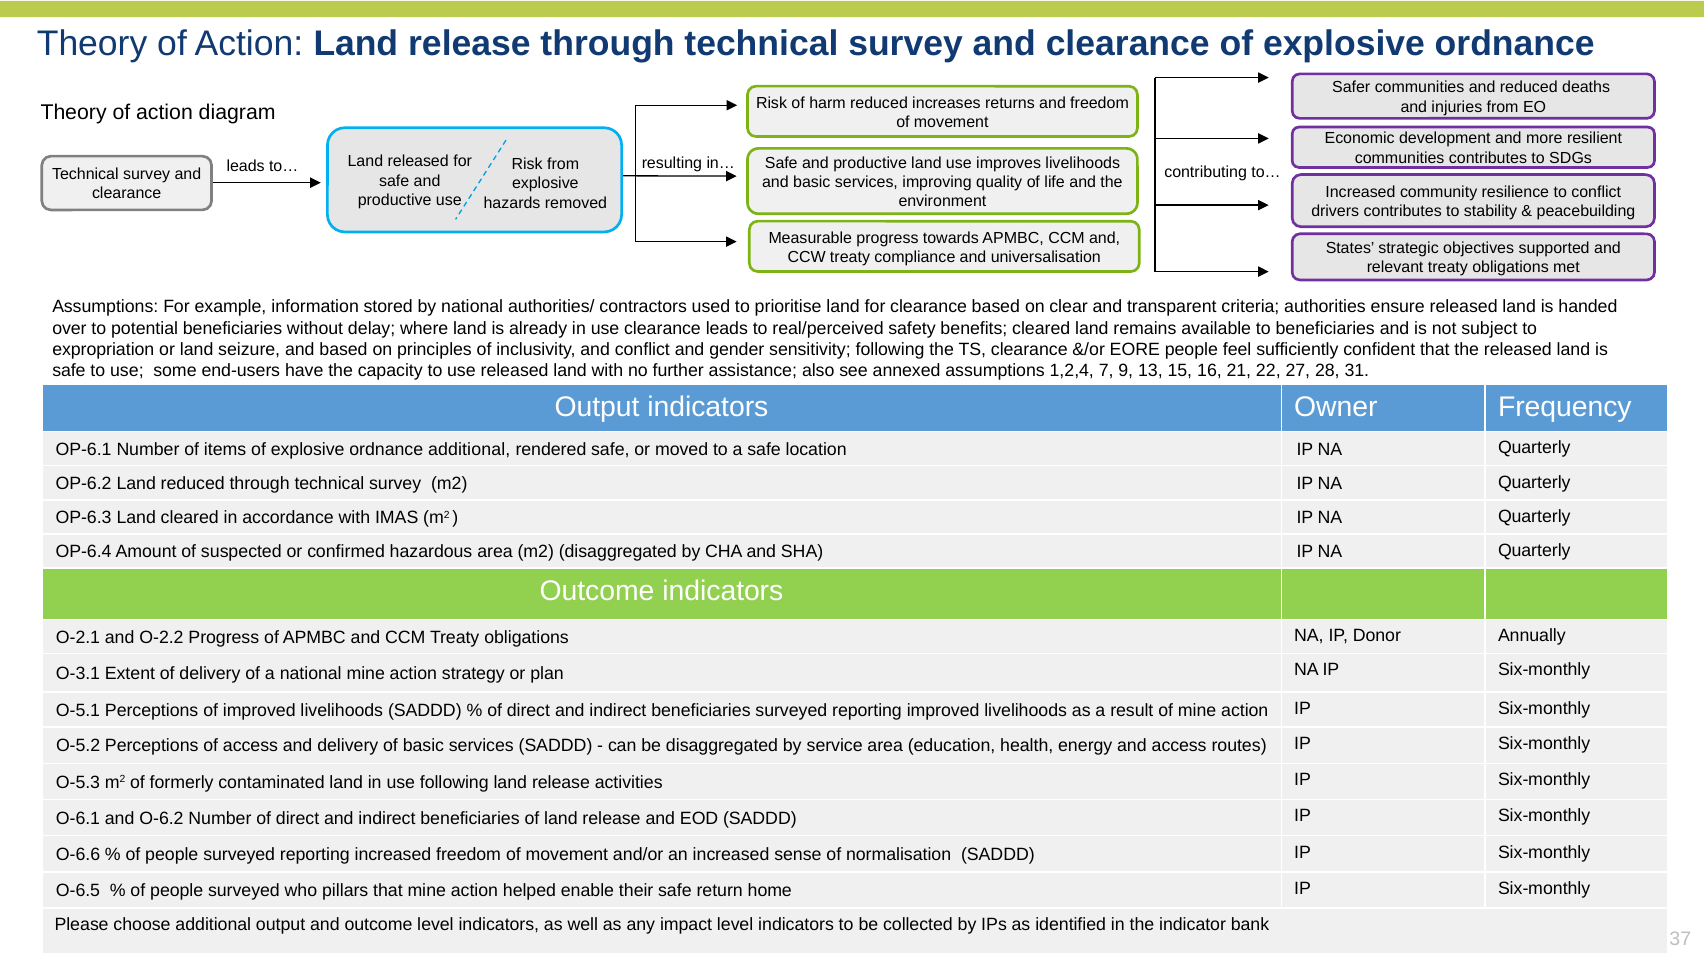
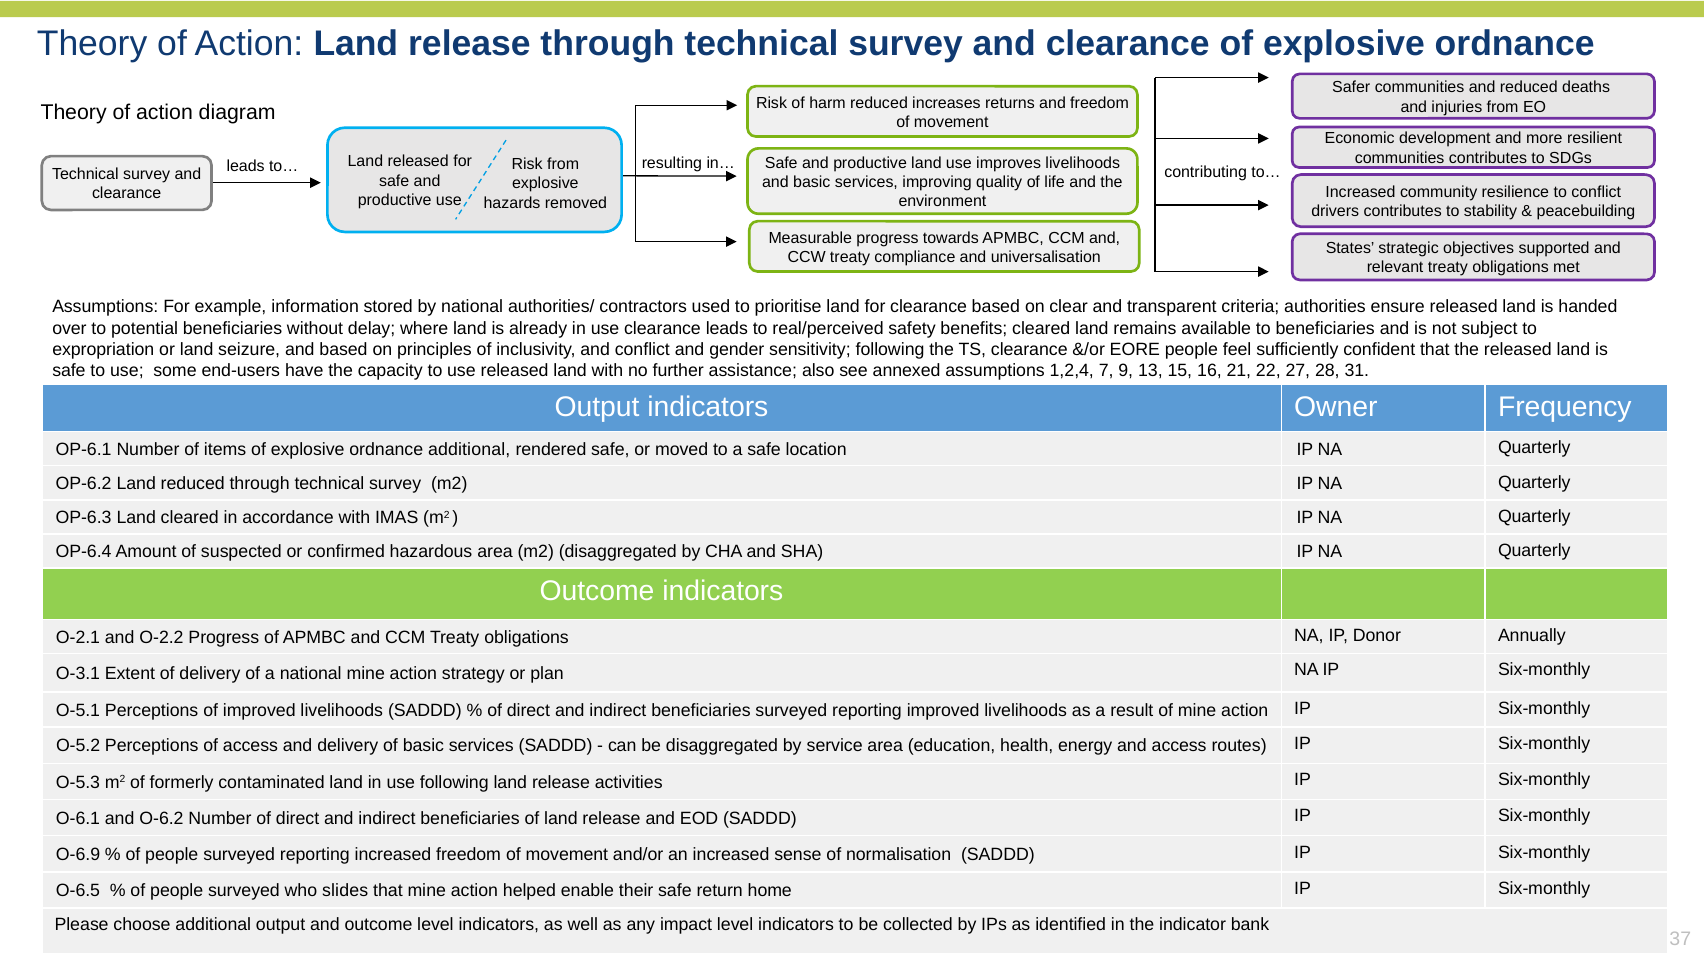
O-6.6: O-6.6 -> O-6.9
pillars: pillars -> slides
